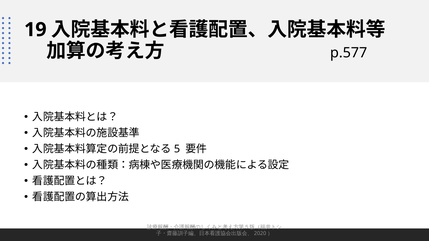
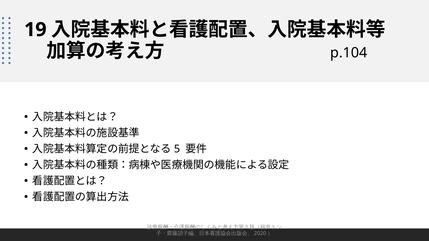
p.577: p.577 -> p.104
